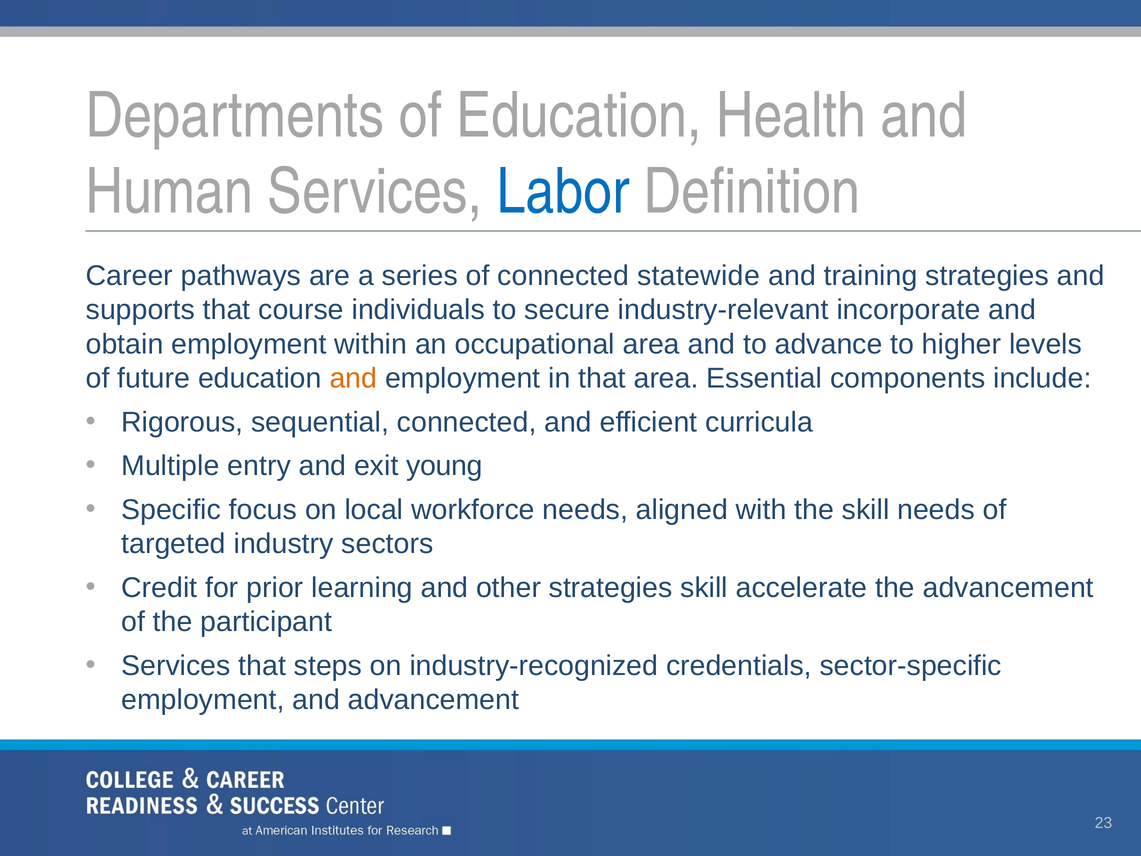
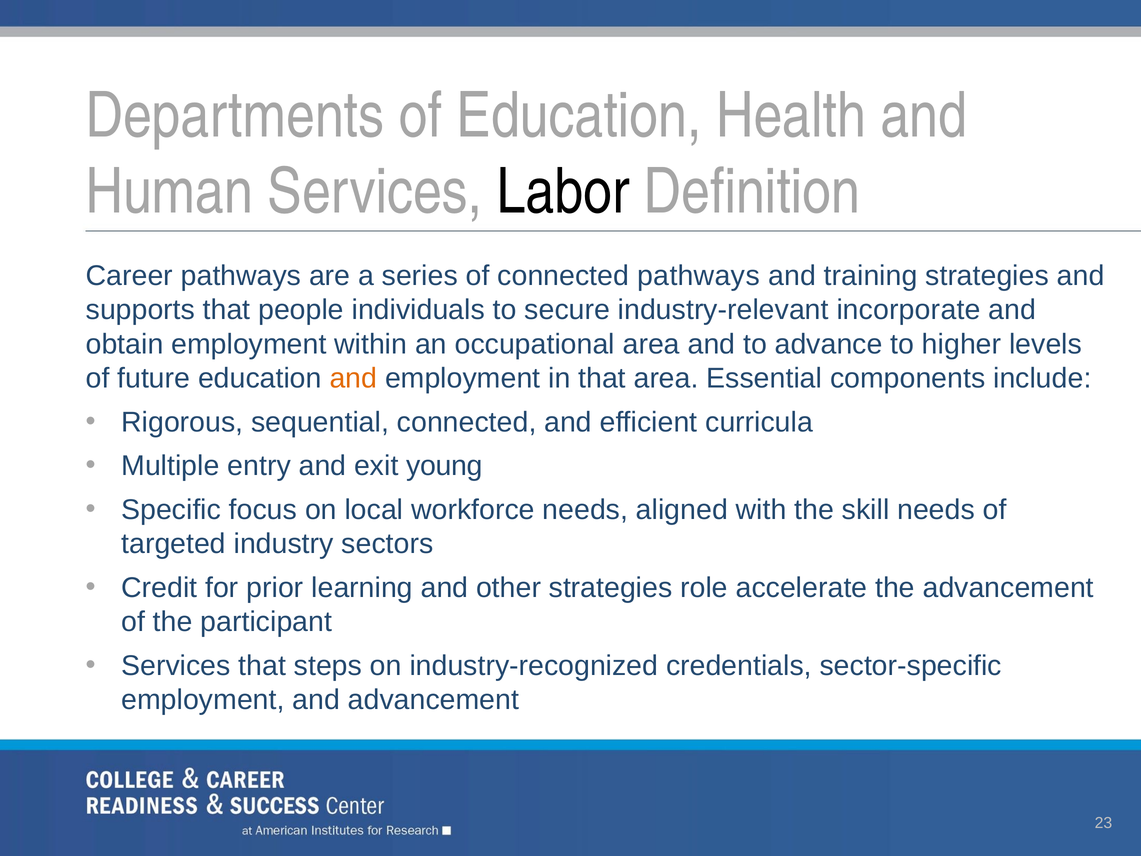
Labor colour: blue -> black
connected statewide: statewide -> pathways
course: course -> people
strategies skill: skill -> role
